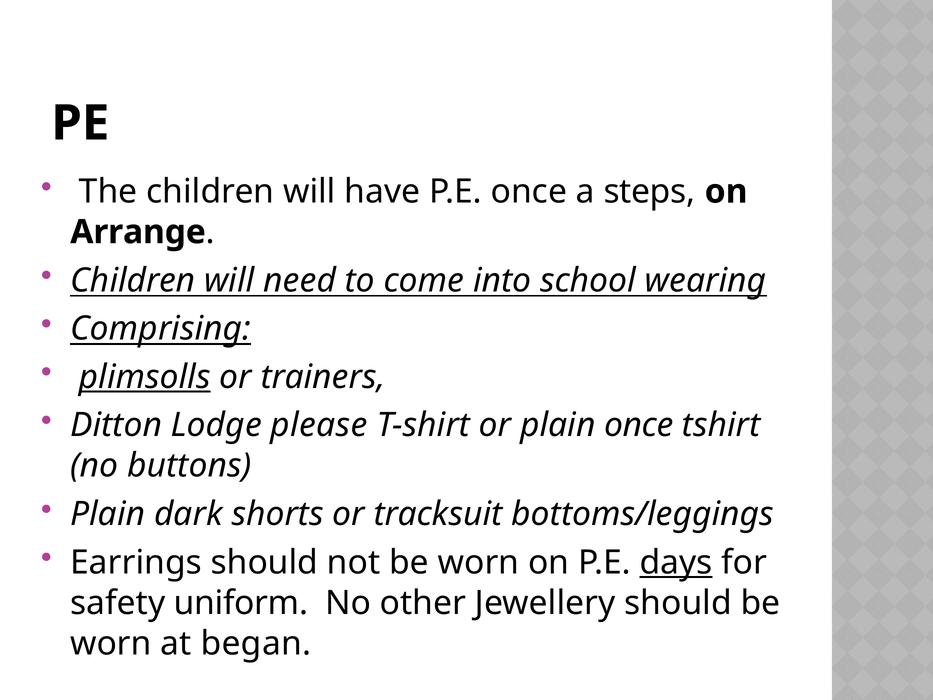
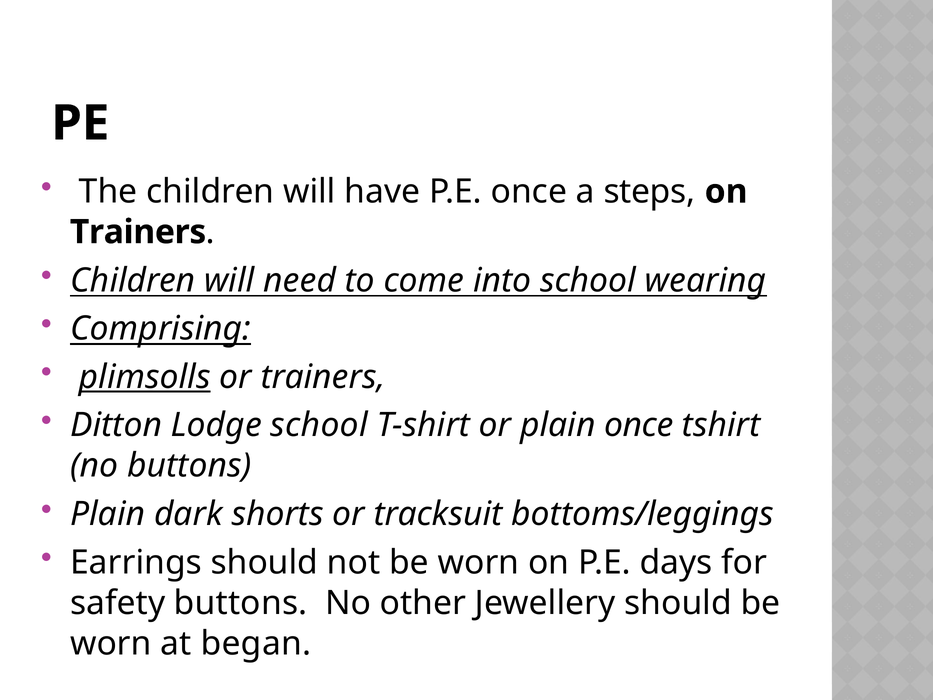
Arrange at (138, 232): Arrange -> Trainers
Lodge please: please -> school
days underline: present -> none
safety uniform: uniform -> buttons
